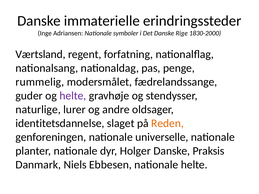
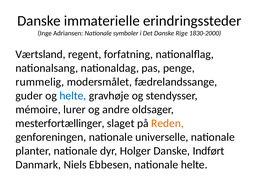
helte at (73, 96) colour: purple -> blue
naturlige: naturlige -> mémoire
identitetsdannelse: identitetsdannelse -> mesterfortællinger
Praksis: Praksis -> Indført
